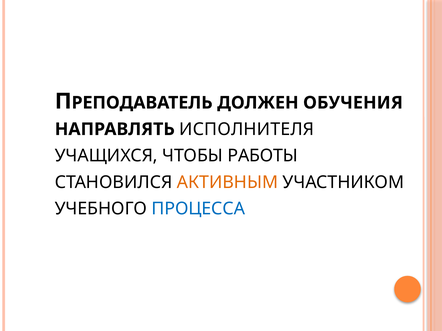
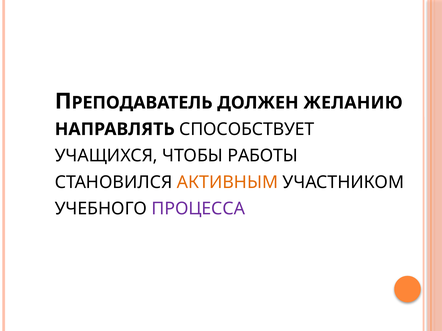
ОБУЧЕНИЯ: ОБУЧЕНИЯ -> ЖЕЛАНИЮ
ИСПОЛНИТЕЛЯ: ИСПОЛНИТЕЛЯ -> СПОСОБСТВУЕТ
ПРОЦЕССА colour: blue -> purple
